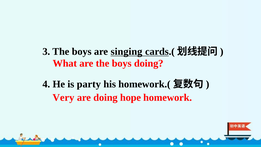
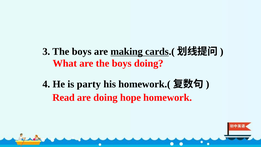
singing: singing -> making
Very: Very -> Read
